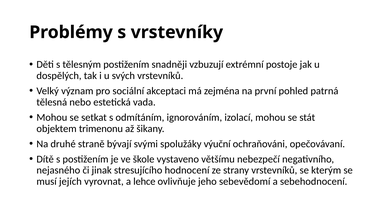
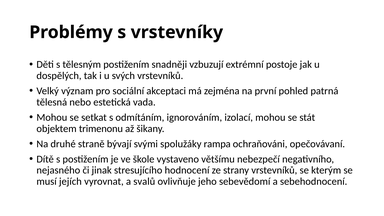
výuční: výuční -> rampa
lehce: lehce -> svalů
